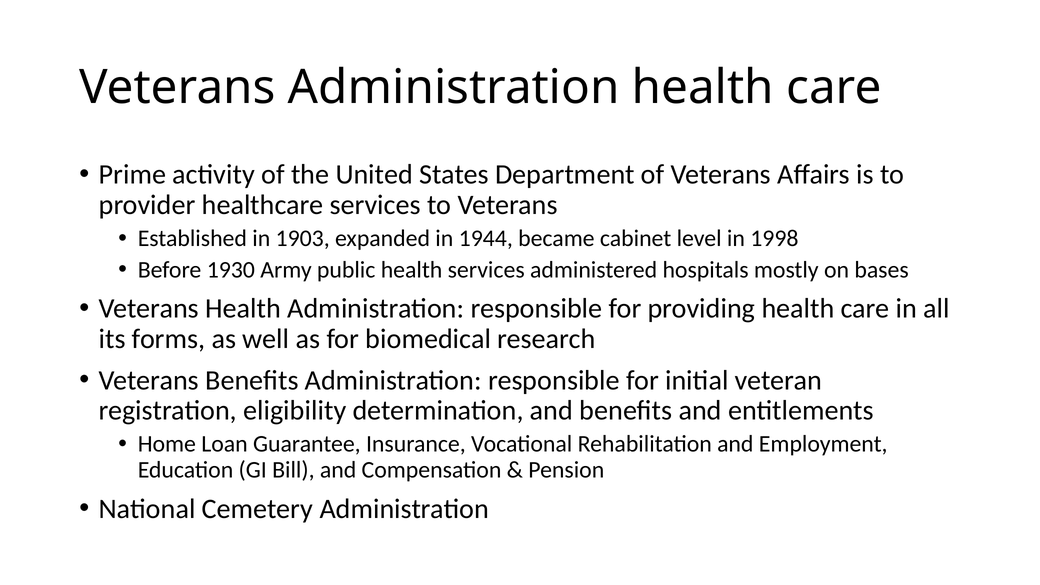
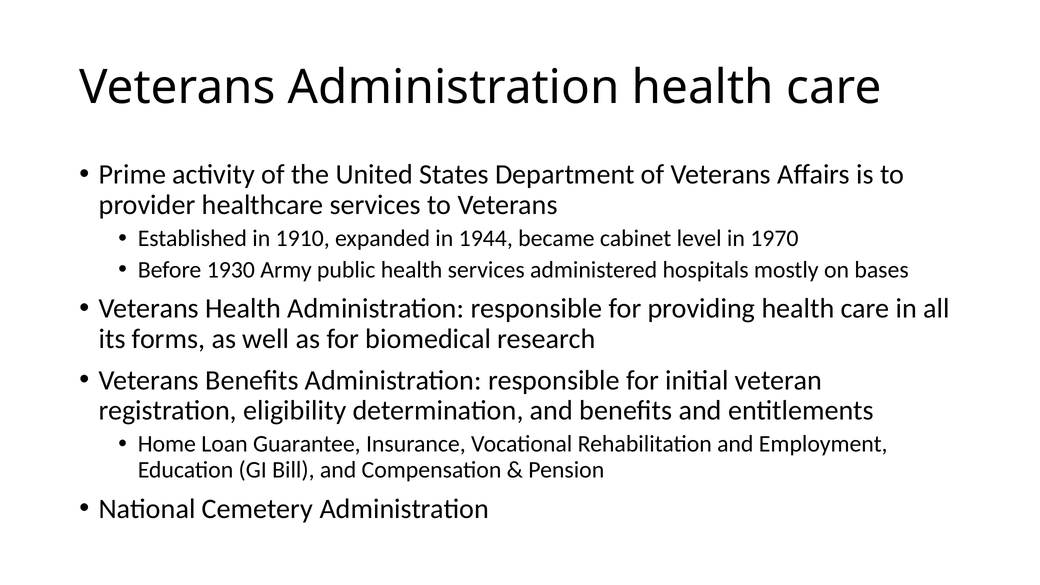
1903: 1903 -> 1910
1998: 1998 -> 1970
